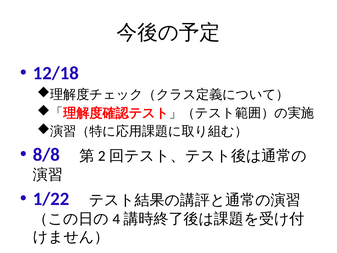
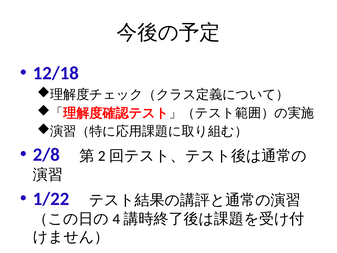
8/8: 8/8 -> 2/8
